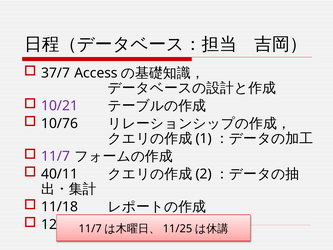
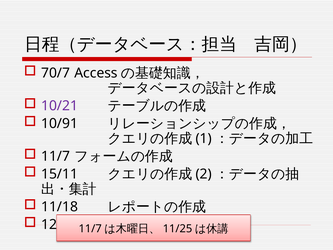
37/7: 37/7 -> 70/7
10/76: 10/76 -> 10/91
11/7 at (56, 156) colour: purple -> black
40/11: 40/11 -> 15/11
